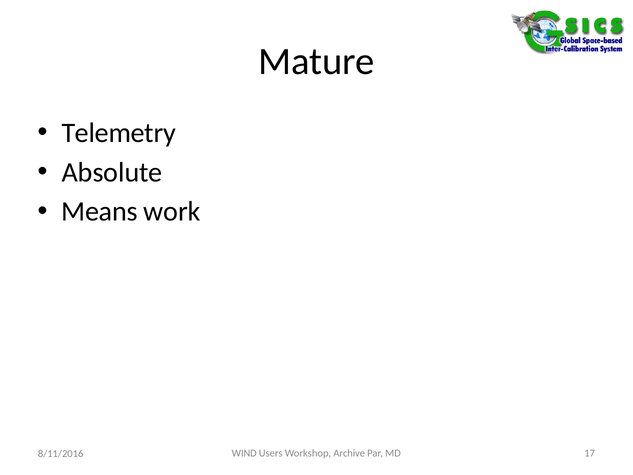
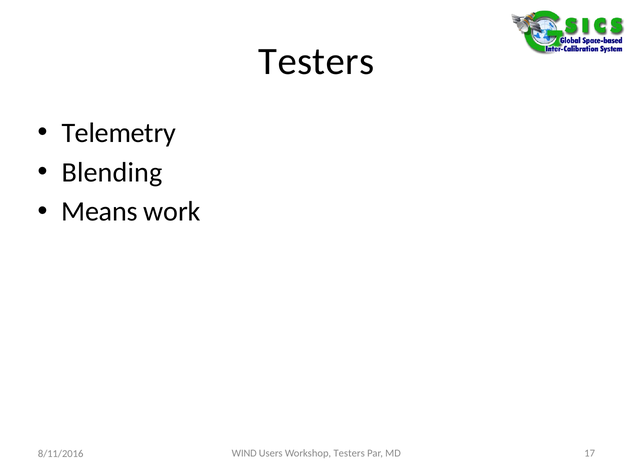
Mature at (317, 61): Mature -> Testers
Absolute: Absolute -> Blending
Workshop Archive: Archive -> Testers
